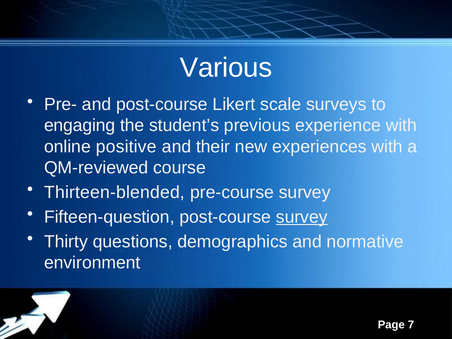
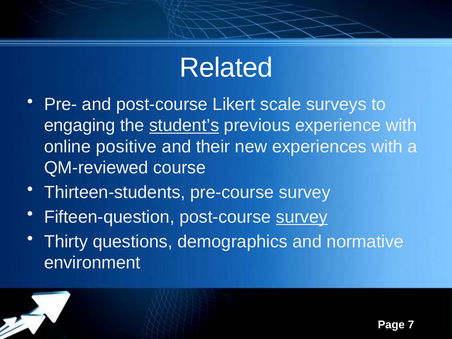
Various: Various -> Related
student’s underline: none -> present
Thirteen-blended: Thirteen-blended -> Thirteen-students
